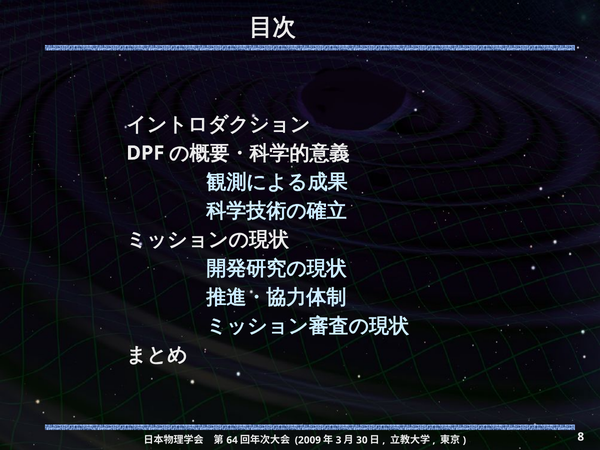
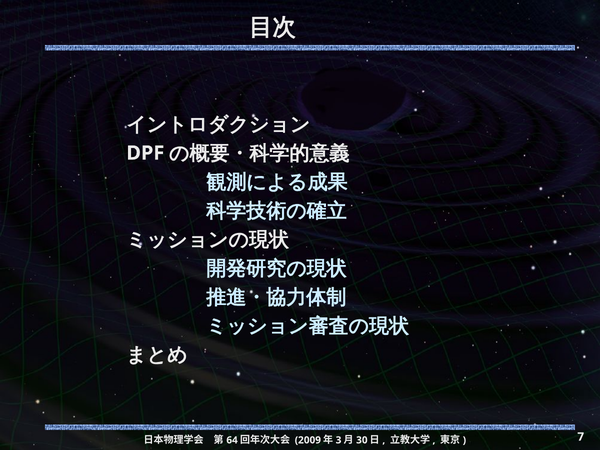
8: 8 -> 7
